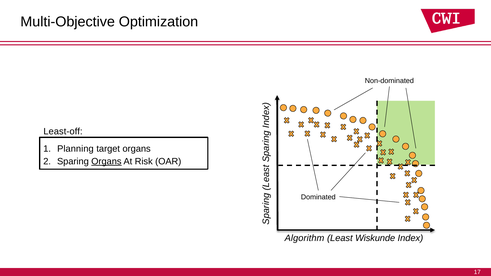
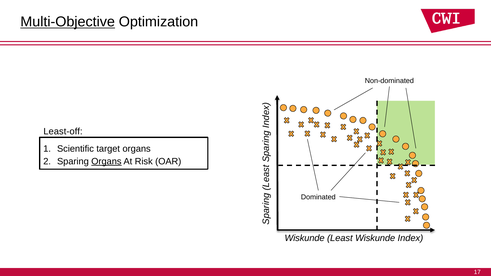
Multi-Objective underline: none -> present
Planning: Planning -> Scientific
Algorithm at (305, 238): Algorithm -> Wiskunde
